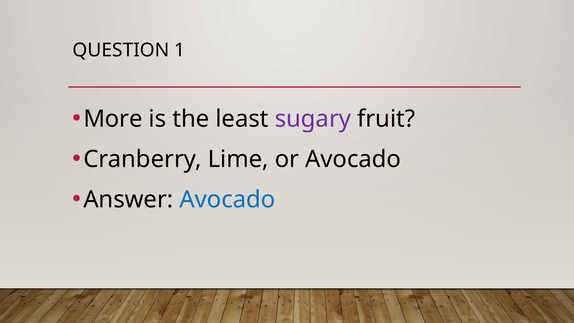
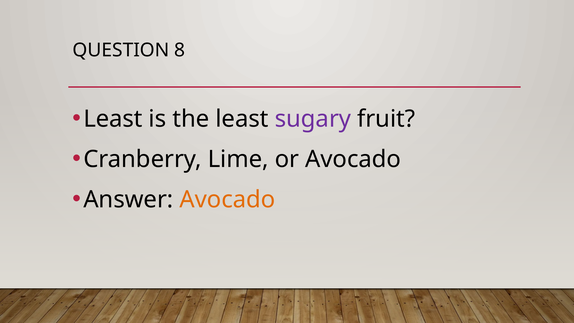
1: 1 -> 8
More at (113, 119): More -> Least
Avocado at (227, 200) colour: blue -> orange
